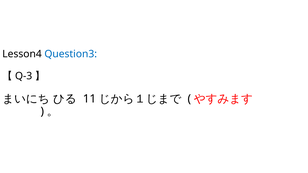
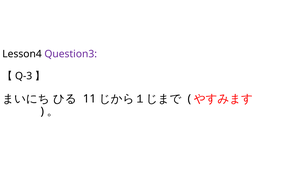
Question3 colour: blue -> purple
